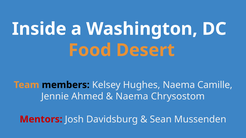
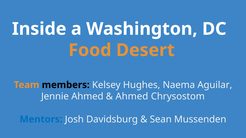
Camille: Camille -> Aguilar
Naema at (132, 97): Naema -> Ahmed
Mentors colour: red -> blue
